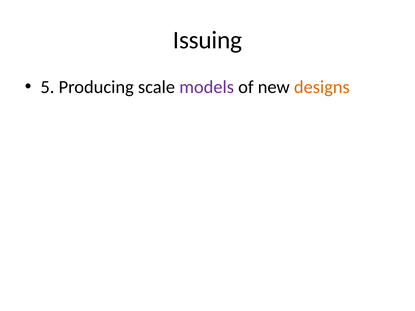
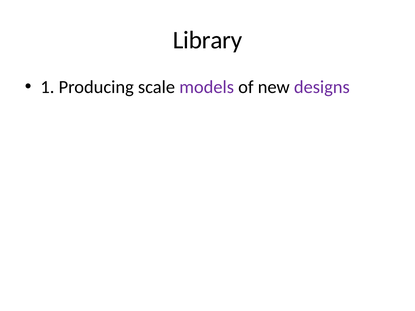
Issuing: Issuing -> Library
5: 5 -> 1
designs colour: orange -> purple
